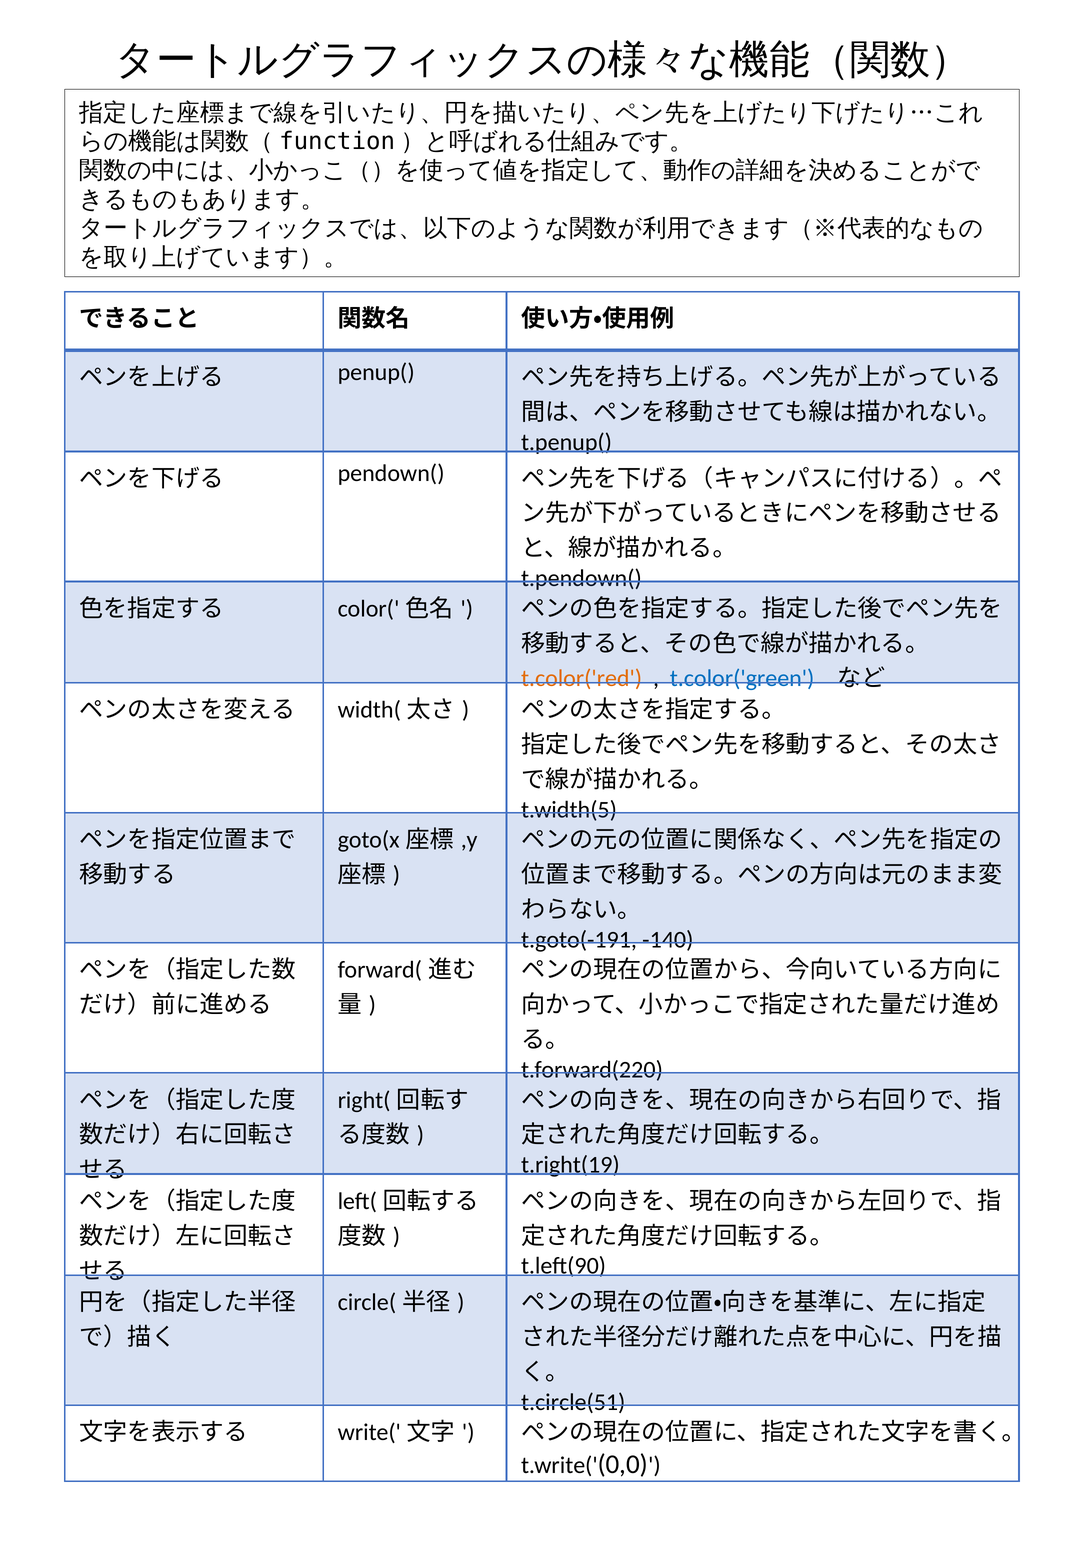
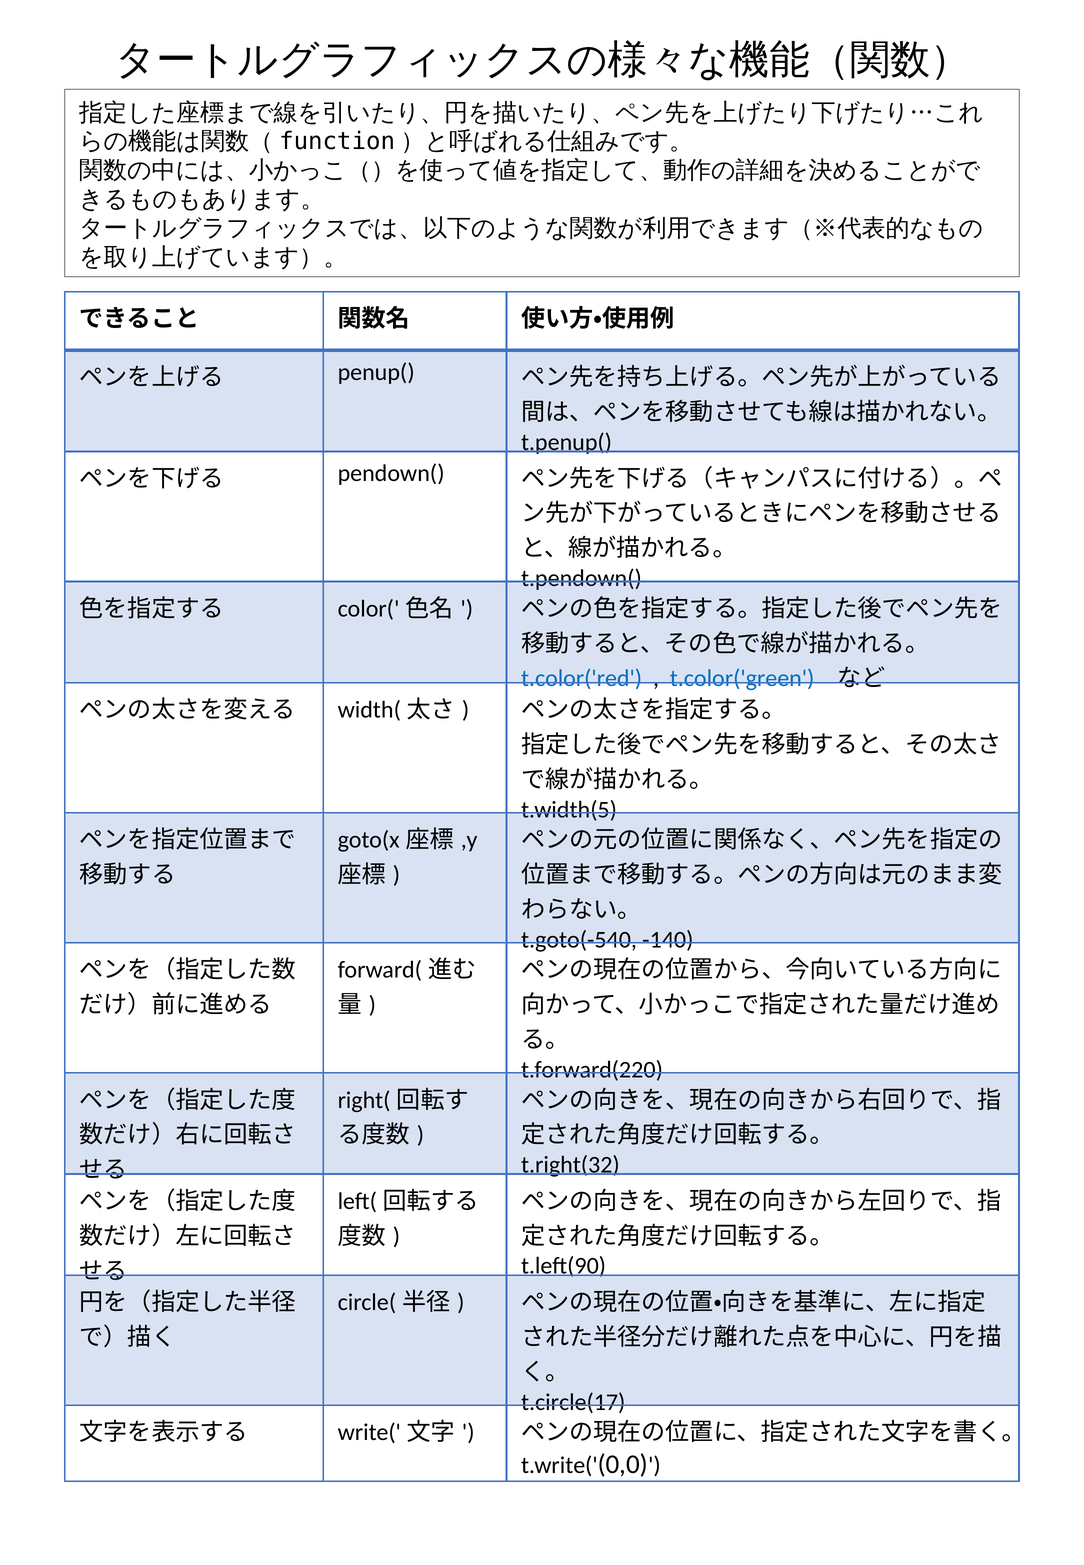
t.color('red colour: orange -> blue
t.goto(-191: t.goto(-191 -> t.goto(-540
t.right(19: t.right(19 -> t.right(32
t.circle(51: t.circle(51 -> t.circle(17
